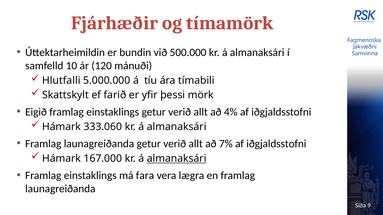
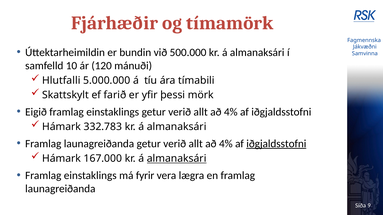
333.060: 333.060 -> 332.783
7% at (226, 144): 7% -> 4%
iðgjaldsstofni at (276, 144) underline: none -> present
fara: fara -> fyrir
